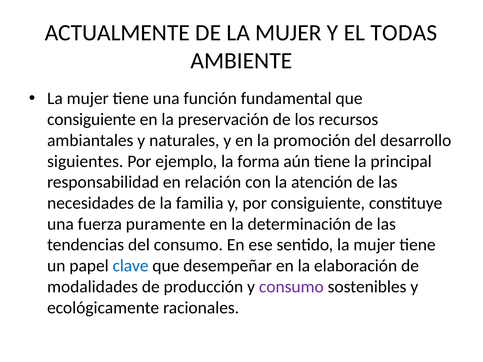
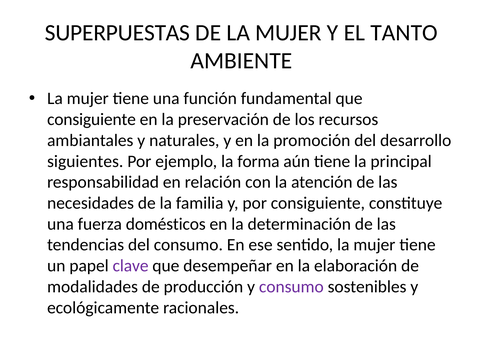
ACTUALMENTE: ACTUALMENTE -> SUPERPUESTAS
TODAS: TODAS -> TANTO
puramente: puramente -> domésticos
clave colour: blue -> purple
